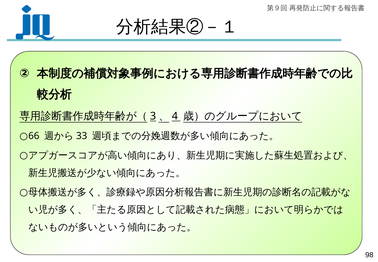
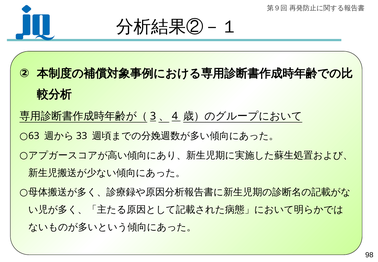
66: 66 -> 63
